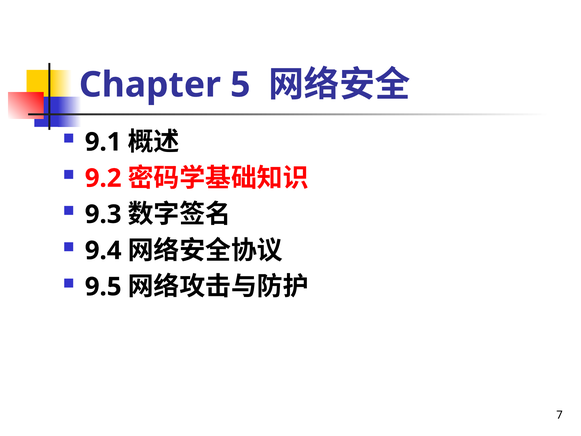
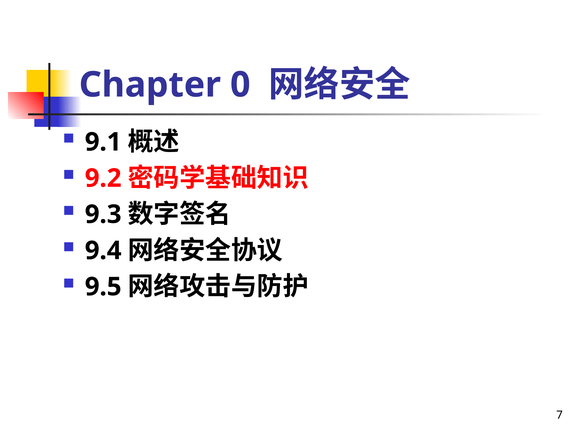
5: 5 -> 0
